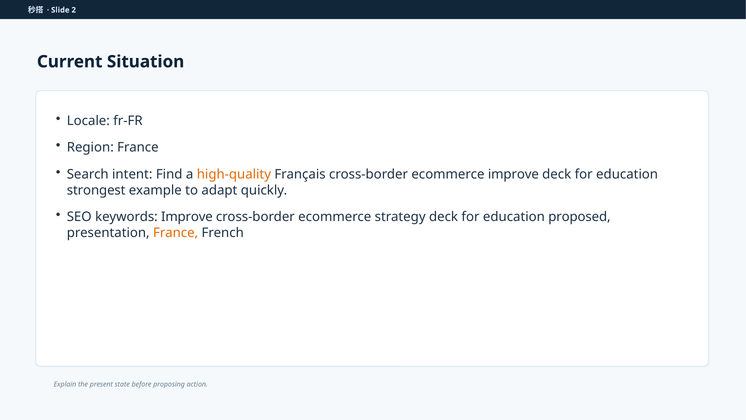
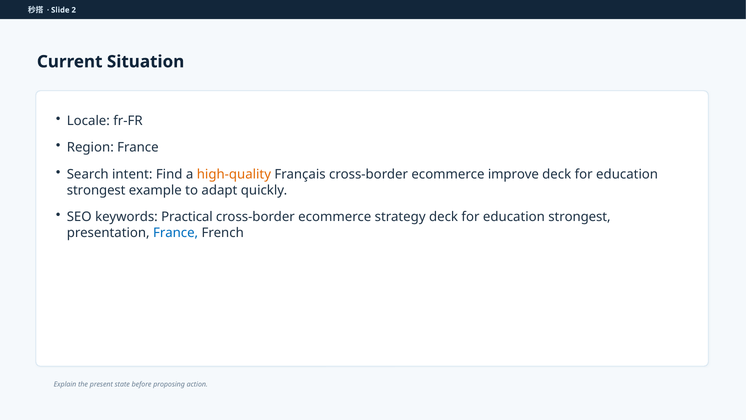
keywords Improve: Improve -> Practical
proposed at (579, 217): proposed -> strongest
France at (176, 233) colour: orange -> blue
